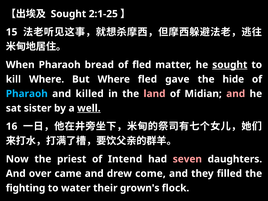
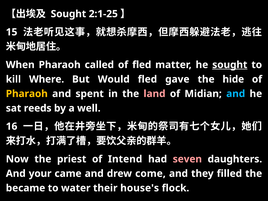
bread: bread -> called
But Where: Where -> Would
Pharaoh at (27, 94) colour: light blue -> yellow
killed: killed -> spent
and at (236, 94) colour: pink -> light blue
sister: sister -> reeds
well underline: present -> none
over: over -> your
fighting: fighting -> became
grown's: grown's -> house's
